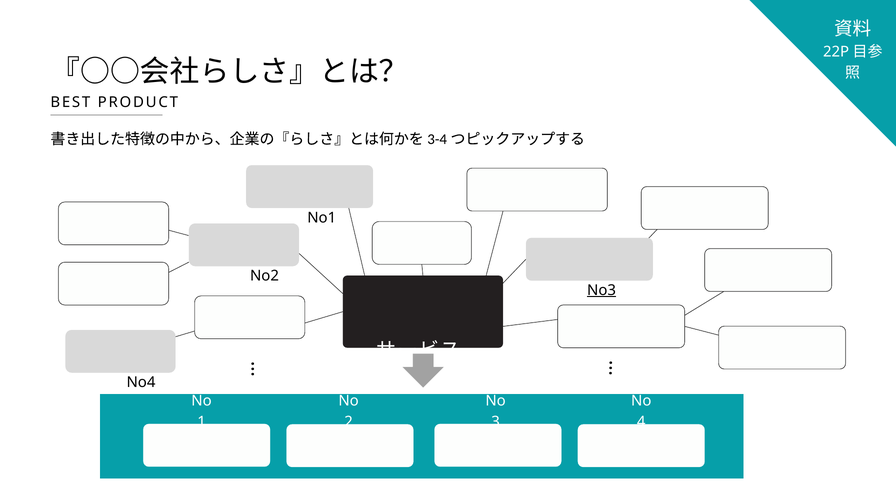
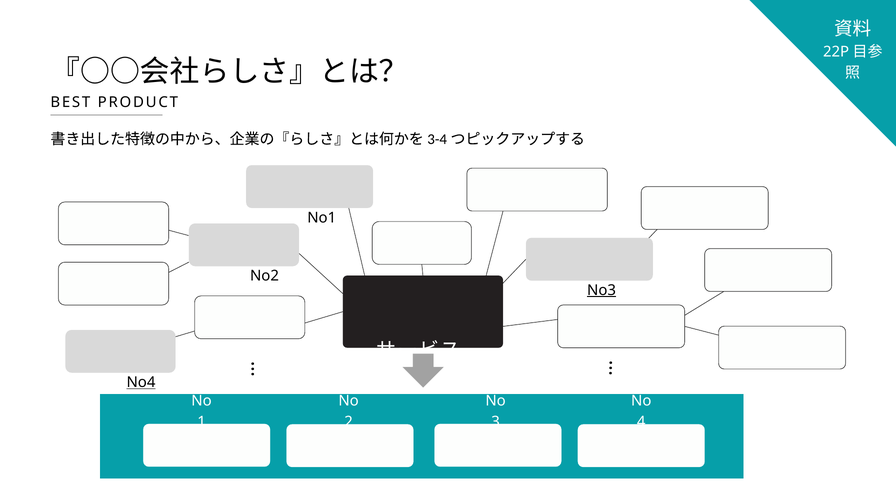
No4 underline: none -> present
